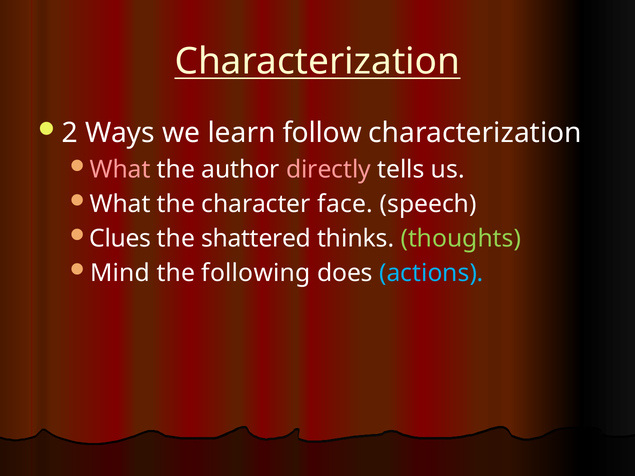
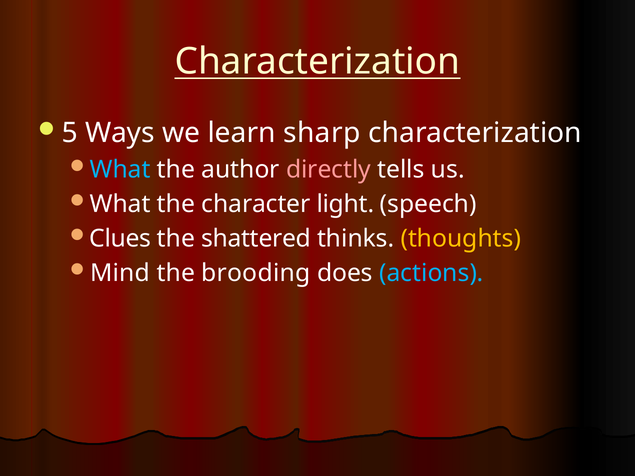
2: 2 -> 5
follow: follow -> sharp
What at (120, 170) colour: pink -> light blue
face: face -> light
thoughts colour: light green -> yellow
following: following -> brooding
